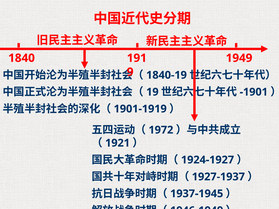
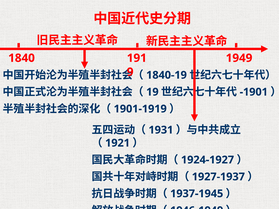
1972: 1972 -> 1931
